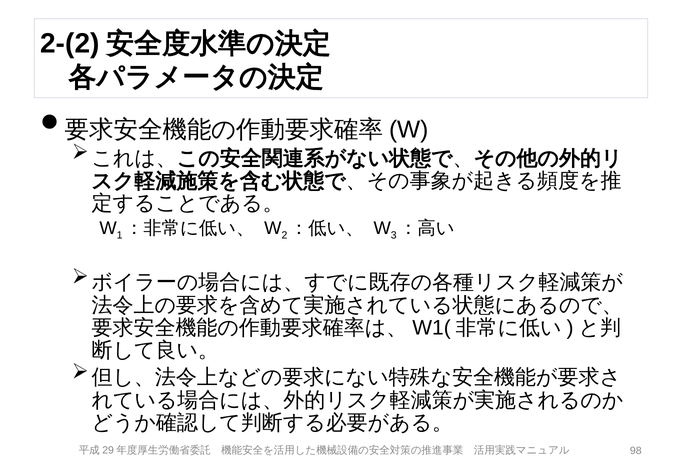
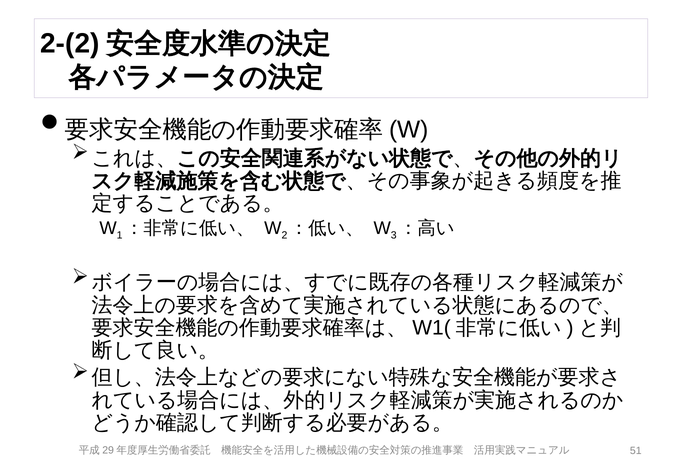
98: 98 -> 51
